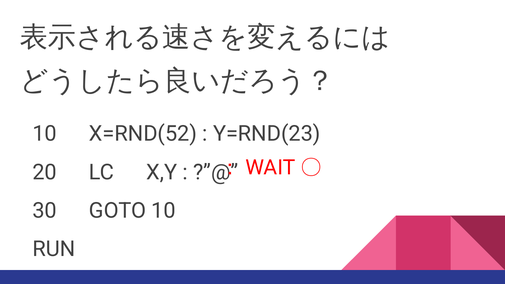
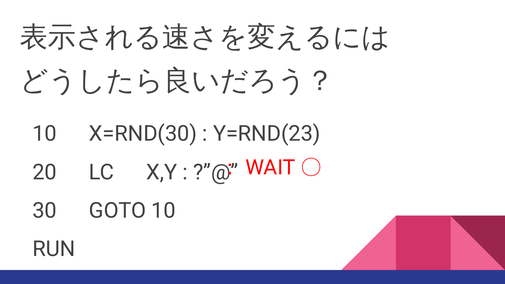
X=RND(52: X=RND(52 -> X=RND(30
